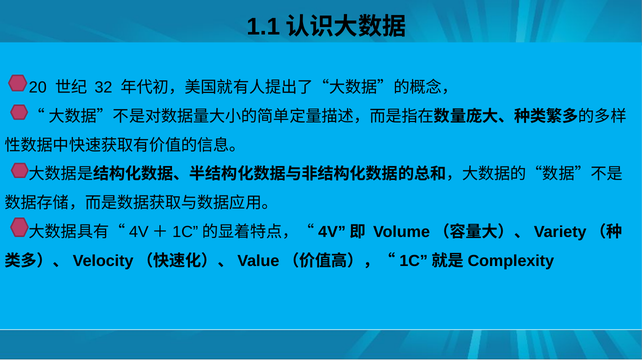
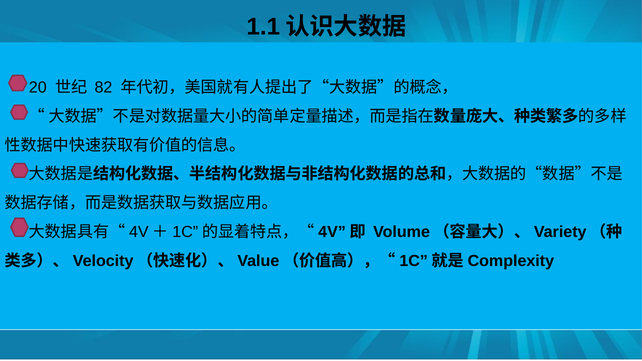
32: 32 -> 82
